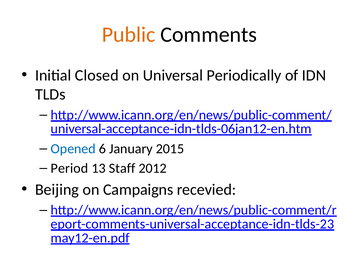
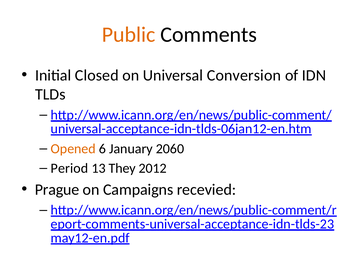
Periodically: Periodically -> Conversion
Opened colour: blue -> orange
2015: 2015 -> 2060
Staff: Staff -> They
Beijing: Beijing -> Prague
